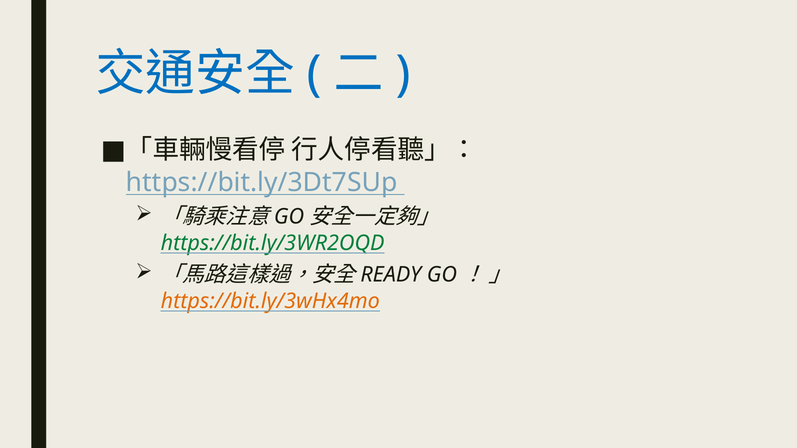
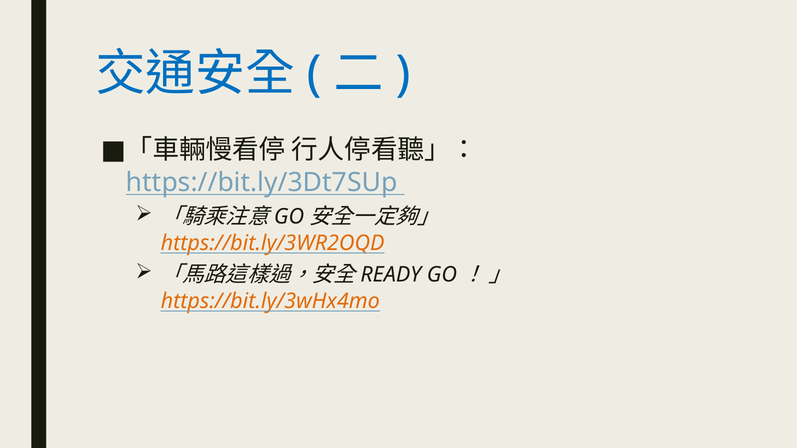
https://bit.ly/3WR2OQD colour: green -> orange
